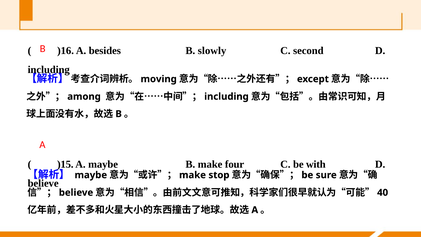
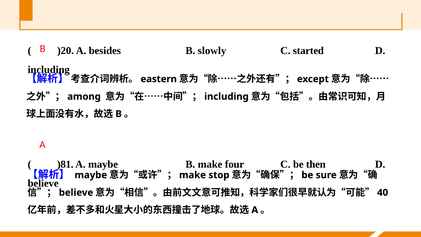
)16: )16 -> )20
second: second -> started
moving: moving -> eastern
)15: )15 -> )81
with: with -> then
